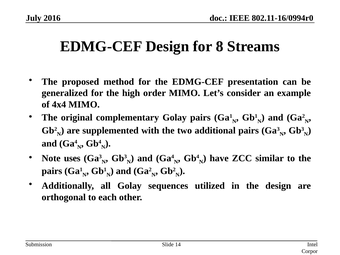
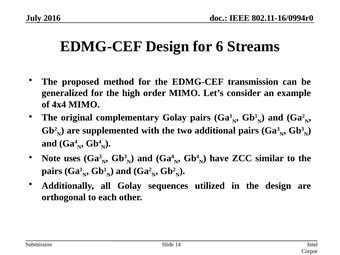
8: 8 -> 6
presentation: presentation -> transmission
